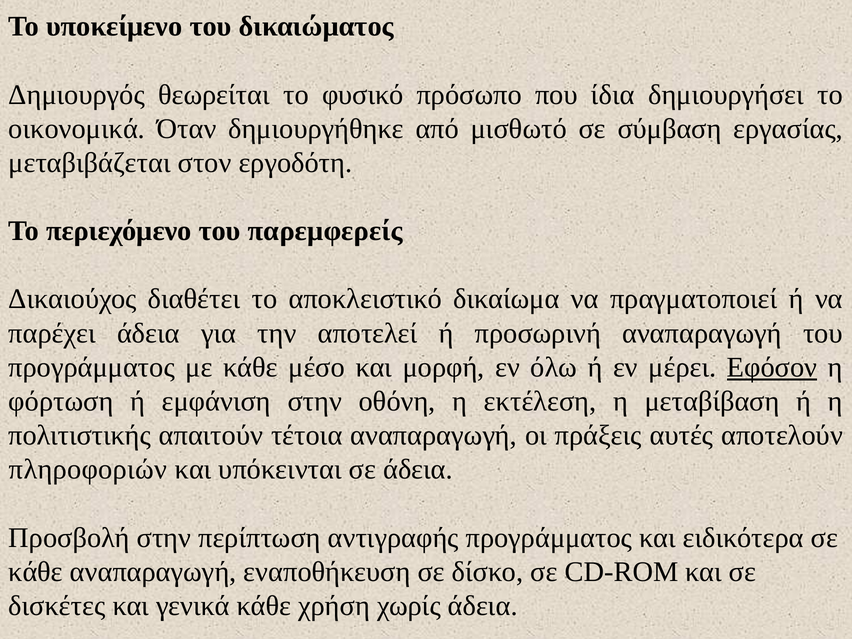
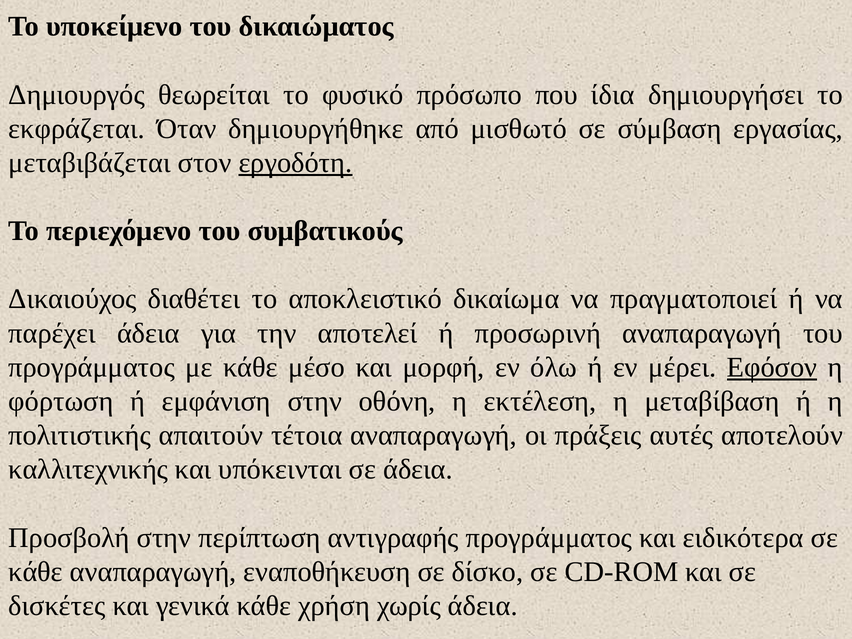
οικονομικά: οικονομικά -> εκφράζεται
εργοδότη underline: none -> present
παρεμφερείς: παρεμφερείς -> συμβατικούς
πληροφοριών: πληροφοριών -> καλλιτεχνικής
